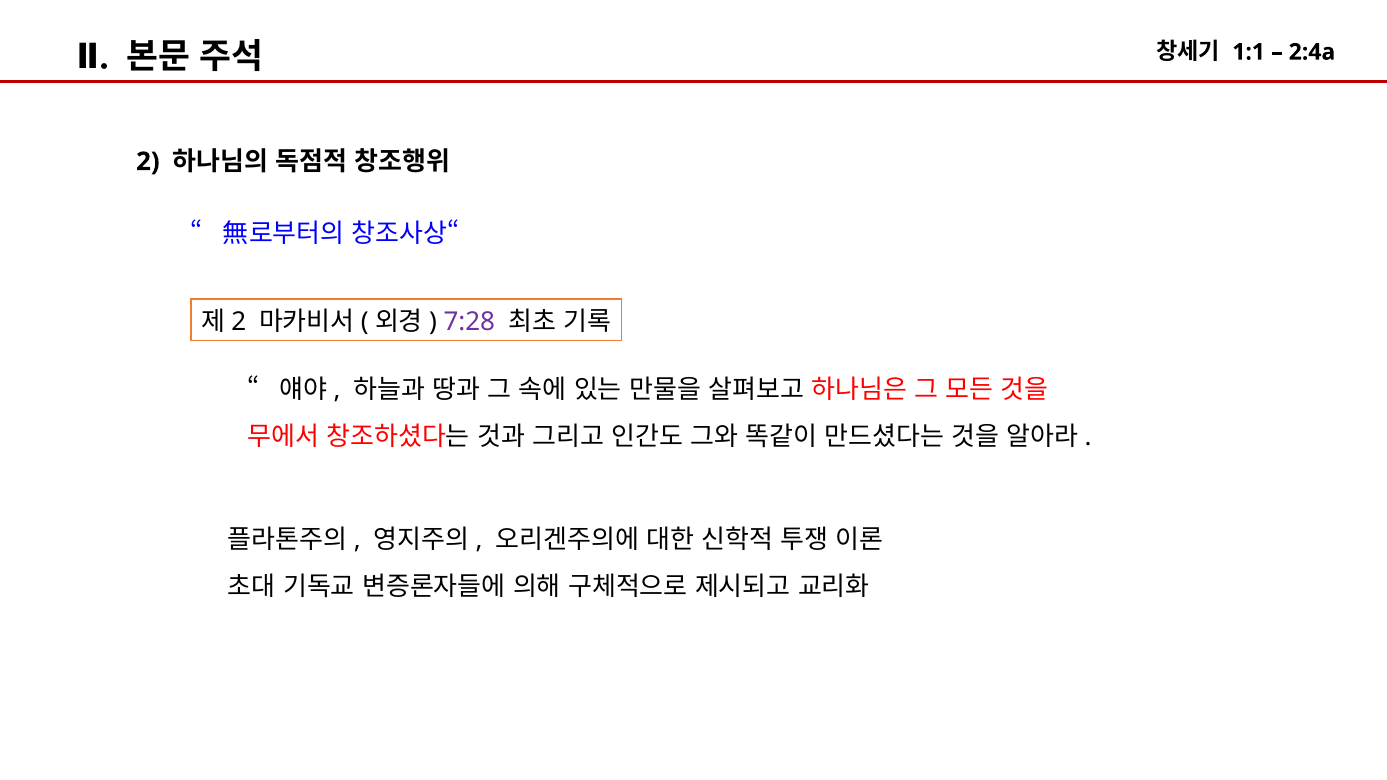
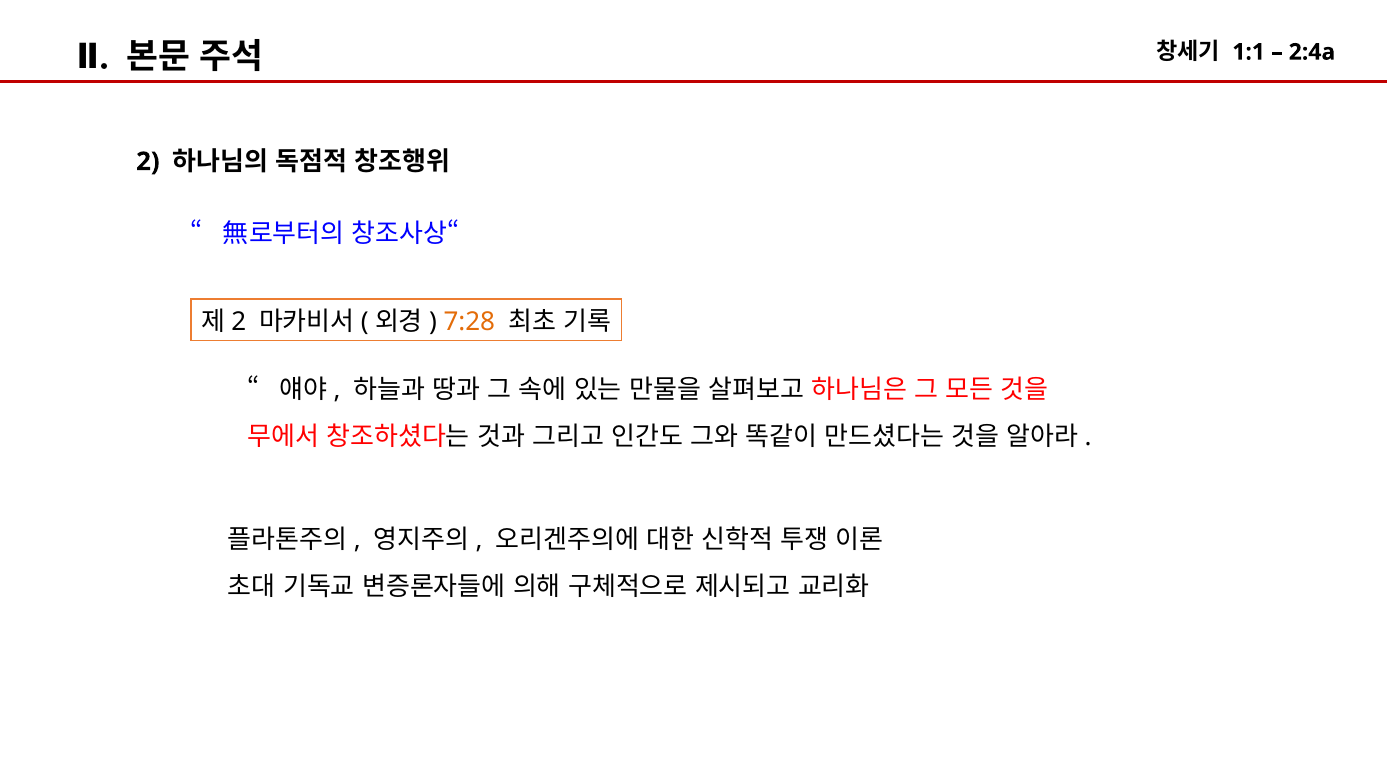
7:28 colour: purple -> orange
